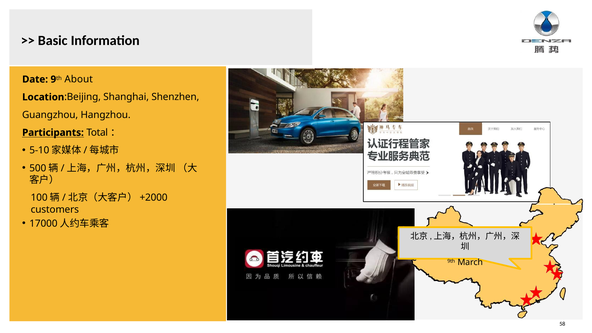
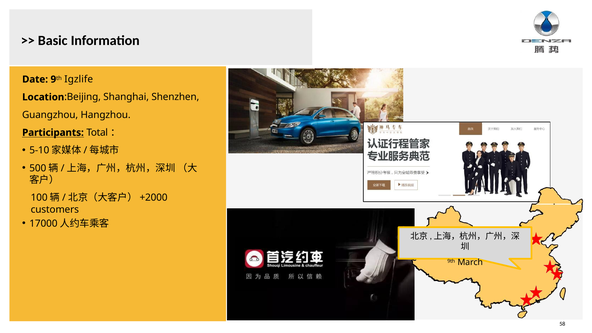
About: About -> Igzlife
